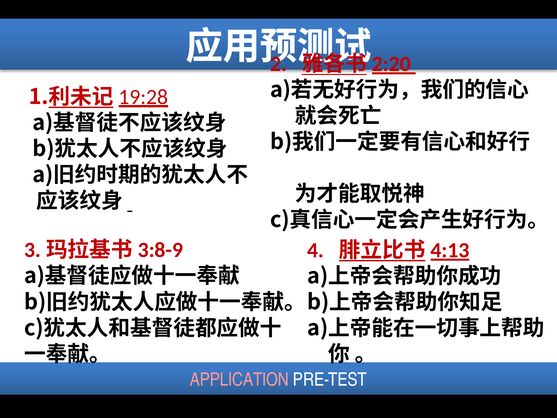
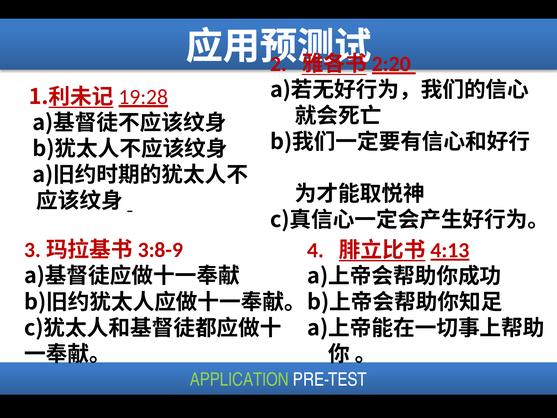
APPLICATION colour: pink -> light green
